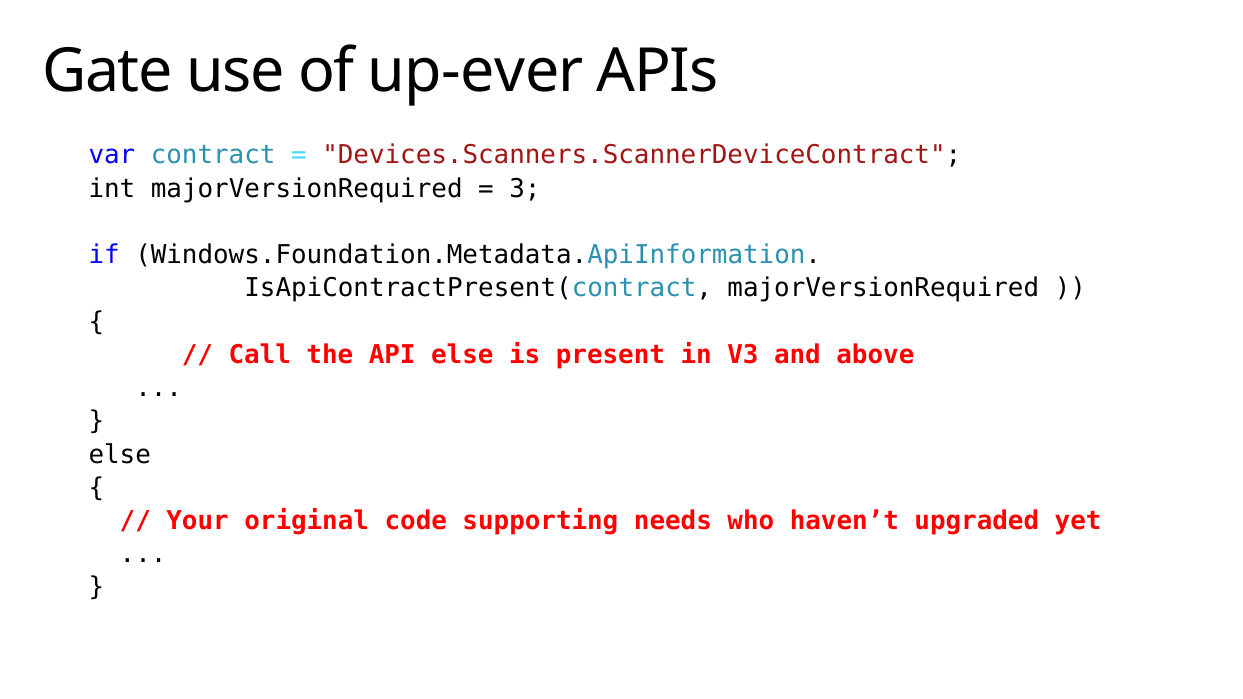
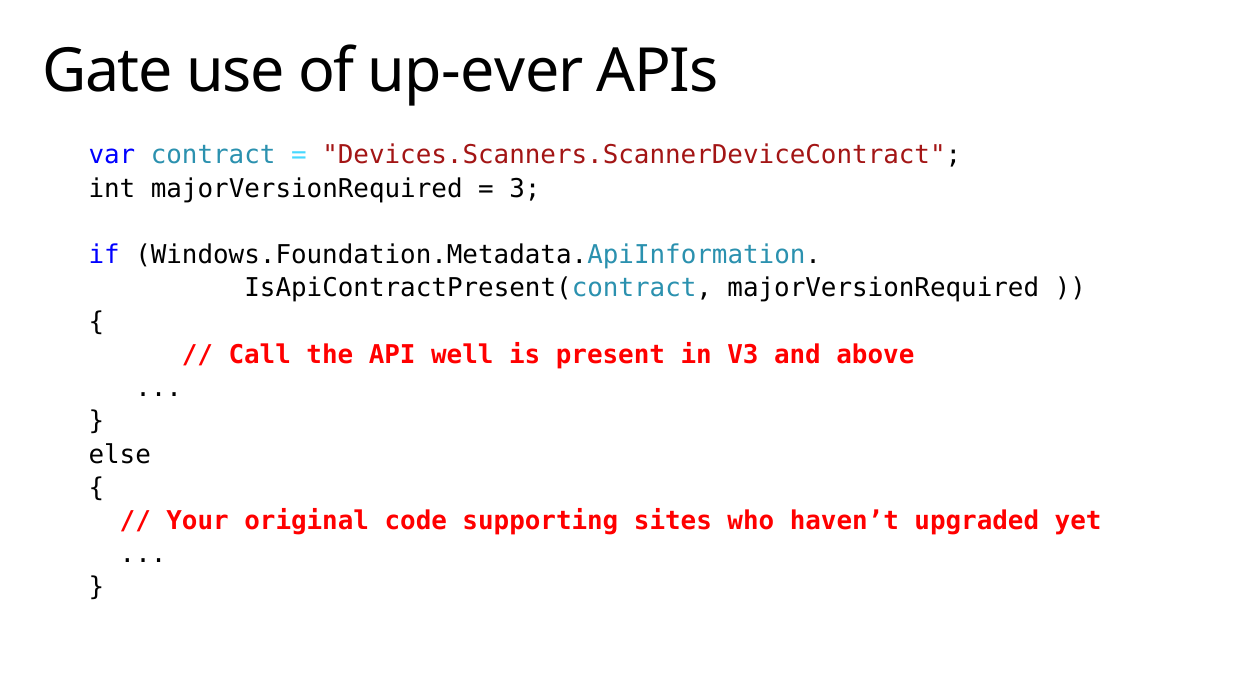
API else: else -> well
needs: needs -> sites
